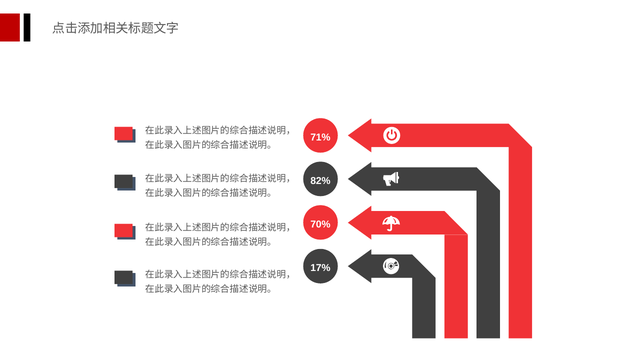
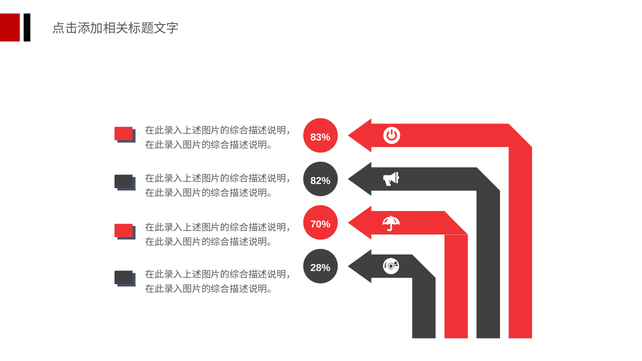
71%: 71% -> 83%
17%: 17% -> 28%
